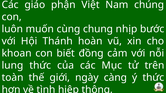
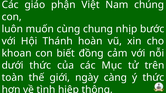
lung: lung -> dưới
